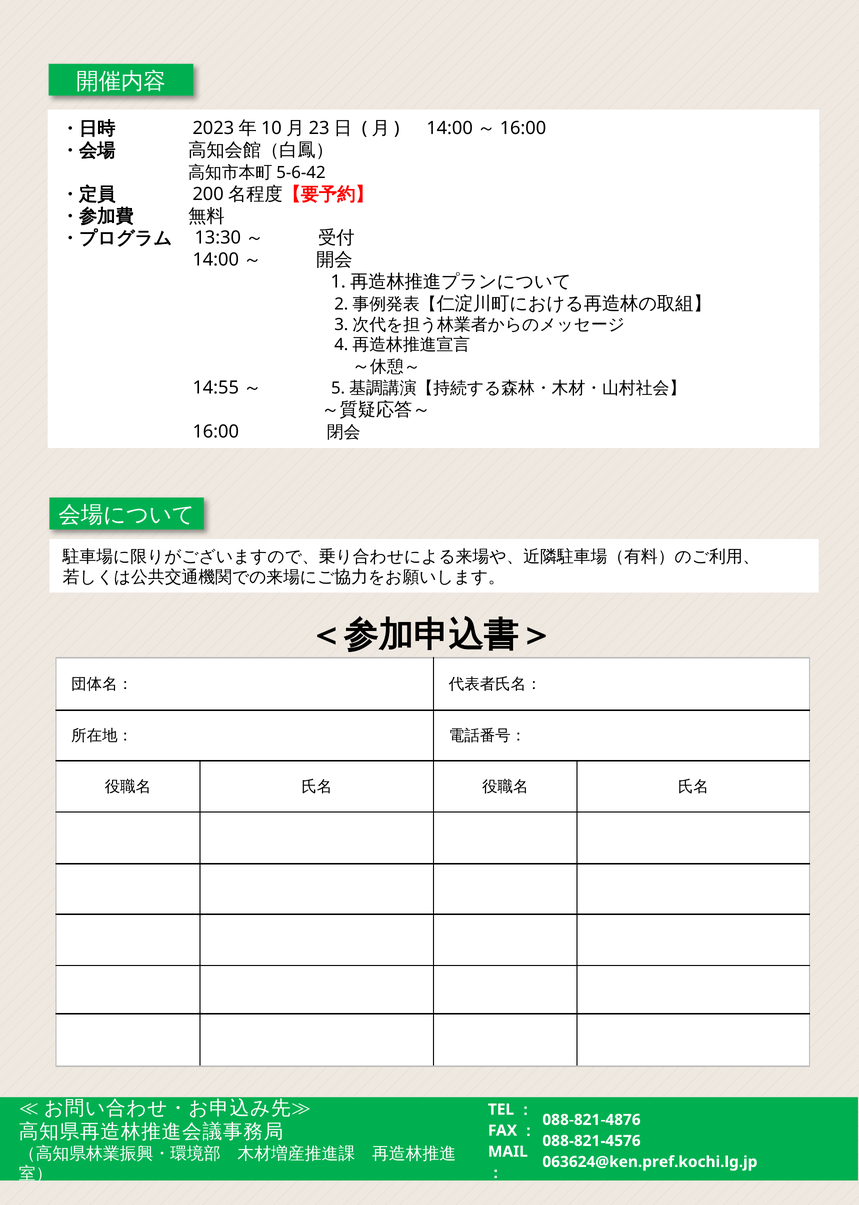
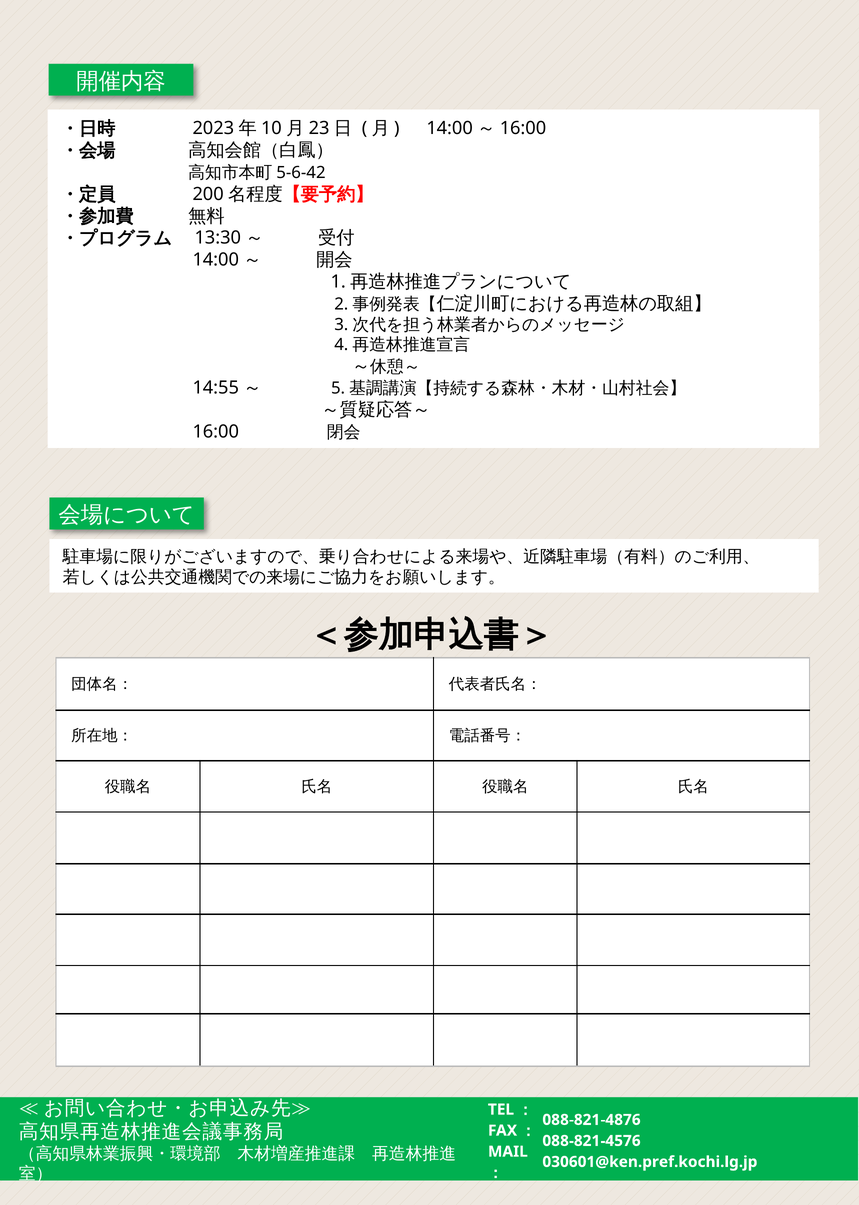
063624@ken.pref.kochi.lg.jp: 063624@ken.pref.kochi.lg.jp -> 030601@ken.pref.kochi.lg.jp
